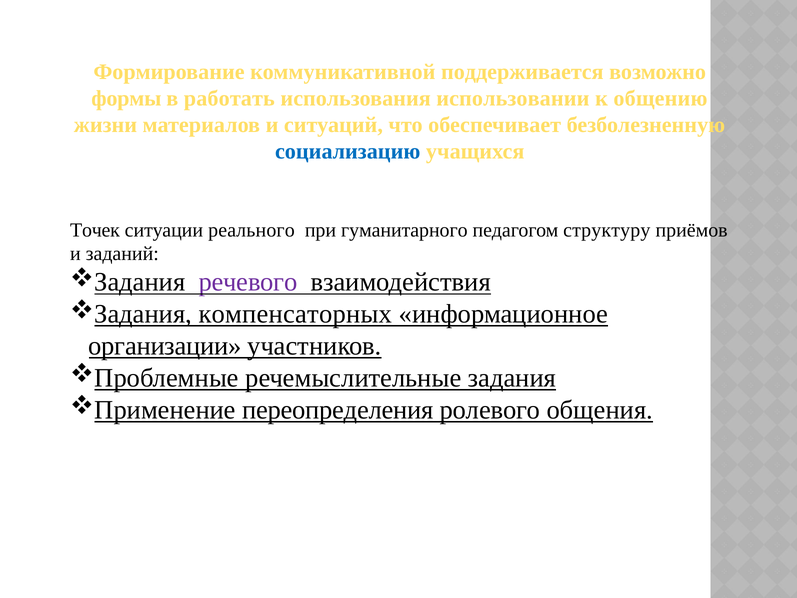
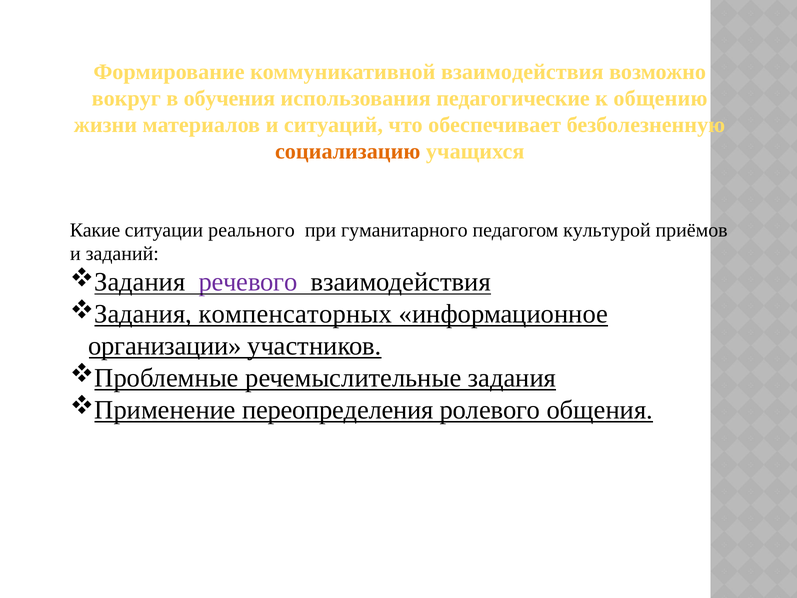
коммуникативной поддерживается: поддерживается -> взаимодействия
формы: формы -> вокруг
работать: работать -> обучения
использовании: использовании -> педагогические
социализацию colour: blue -> orange
Точек: Точек -> Какие
структуру: структуру -> культурой
